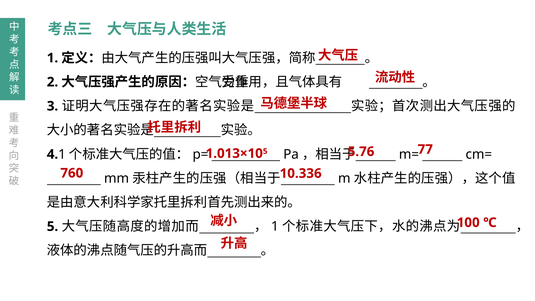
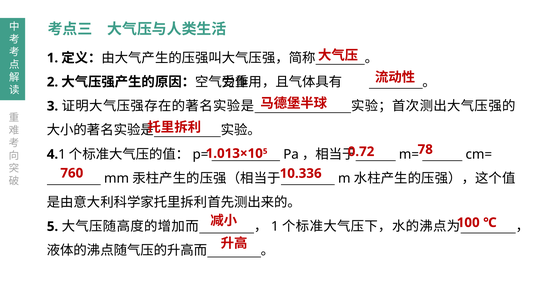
5.76: 5.76 -> 0.72
77: 77 -> 78
